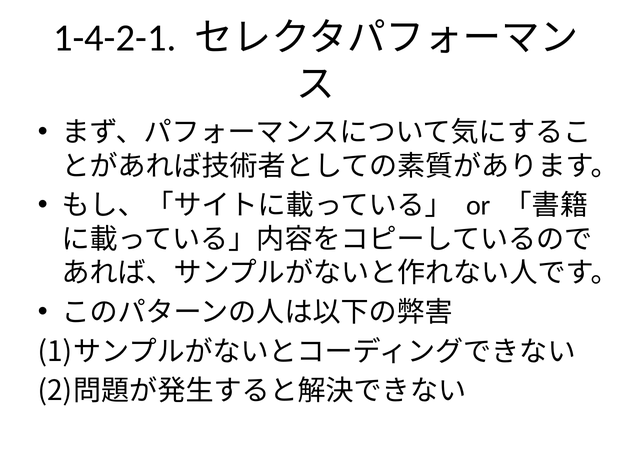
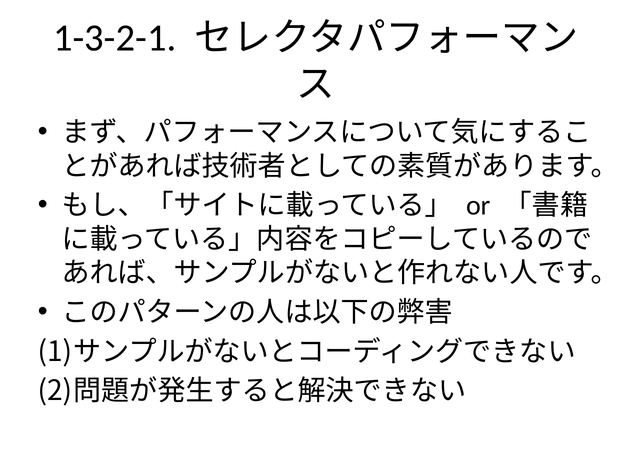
1-4-2-1: 1-4-2-1 -> 1-3-2-1
